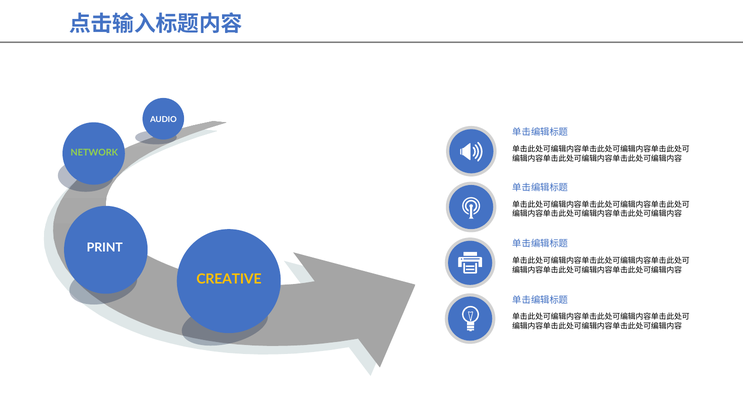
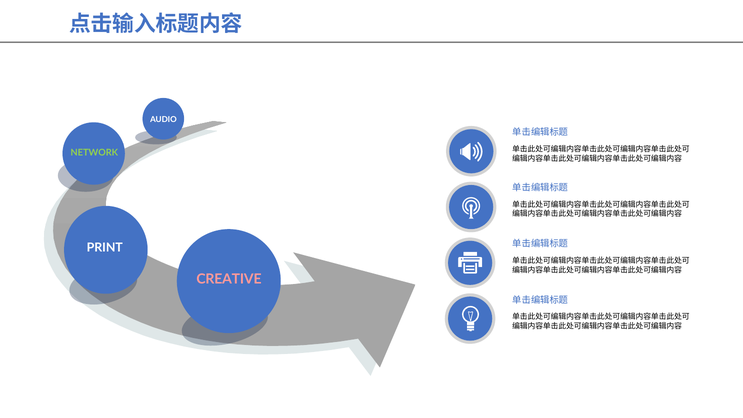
CREATIVE colour: yellow -> pink
